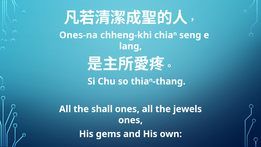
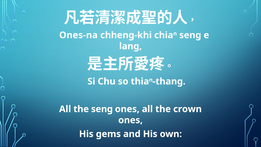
the shall: shall -> seng
jewels: jewels -> crown
